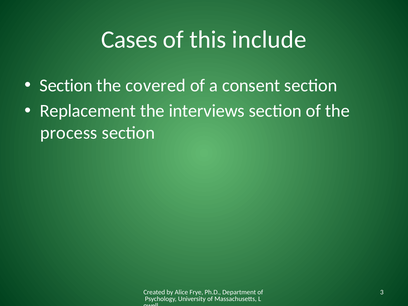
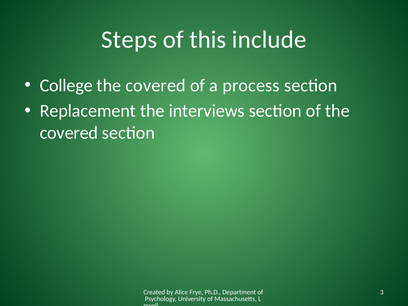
Cases: Cases -> Steps
Section at (66, 86): Section -> College
consent: consent -> process
process at (69, 133): process -> covered
